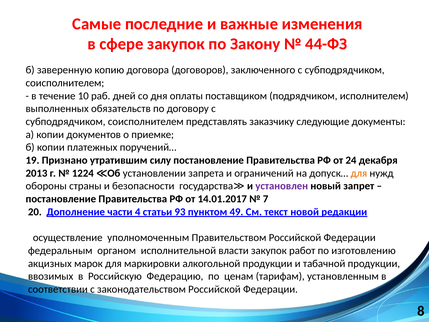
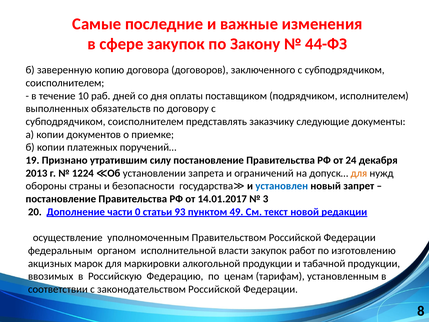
установлен colour: purple -> blue
7: 7 -> 3
4: 4 -> 0
